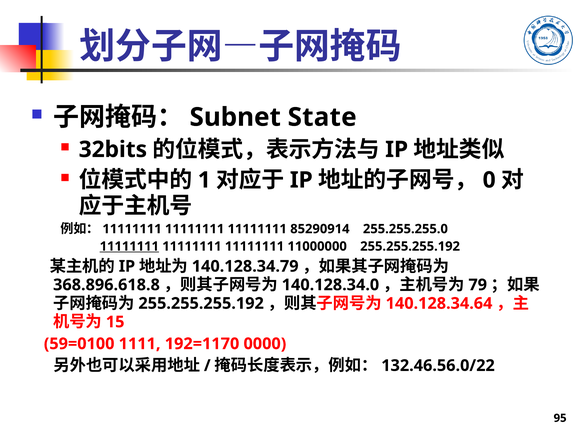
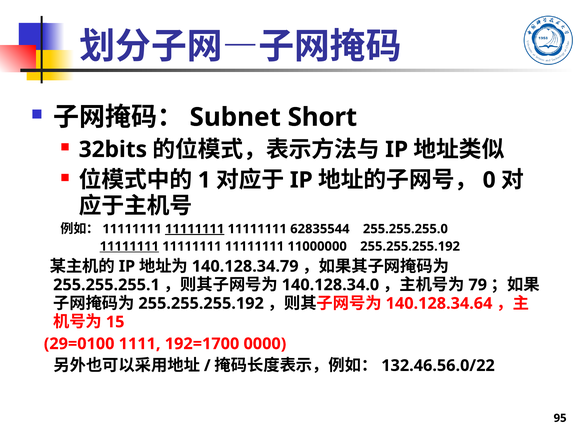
State: State -> Short
11111111 at (195, 229) underline: none -> present
85290914: 85290914 -> 62835544
368.896.618.8: 368.896.618.8 -> 255.255.255.1
59=0100: 59=0100 -> 29=0100
192=1170: 192=1170 -> 192=1700
